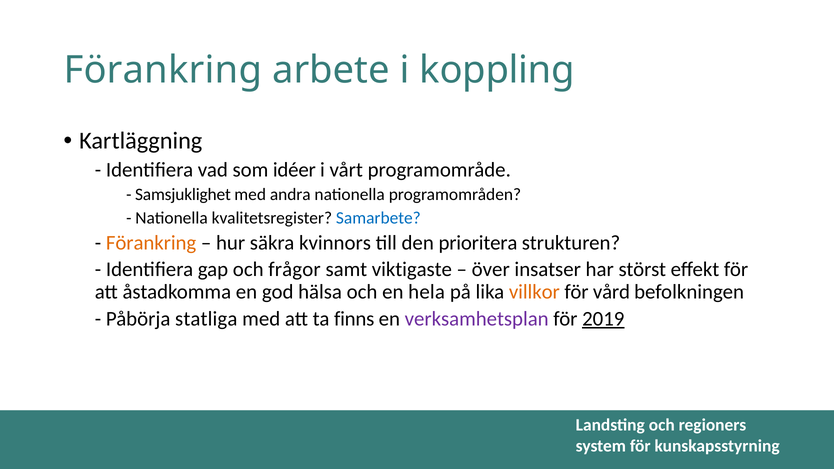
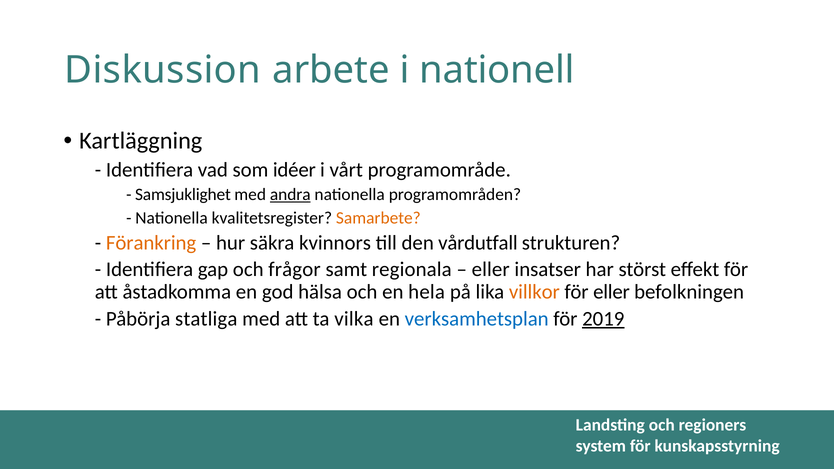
Förankring at (163, 70): Förankring -> Diskussion
koppling: koppling -> nationell
andra underline: none -> present
Samarbete colour: blue -> orange
prioritera: prioritera -> vårdutfall
viktigaste: viktigaste -> regionala
över at (491, 270): över -> eller
för vård: vård -> eller
finns: finns -> vilka
verksamhetsplan colour: purple -> blue
